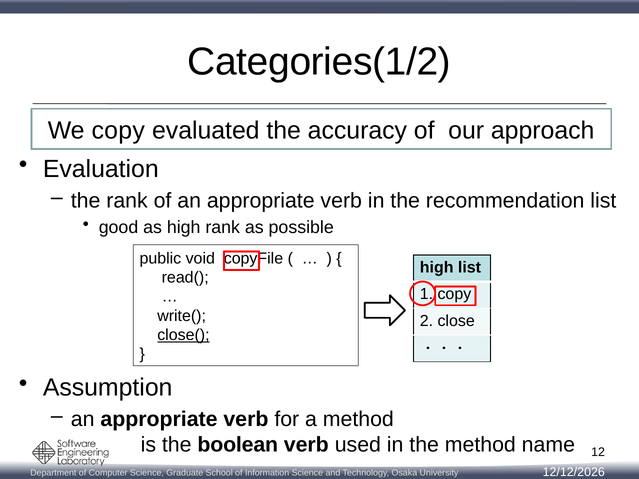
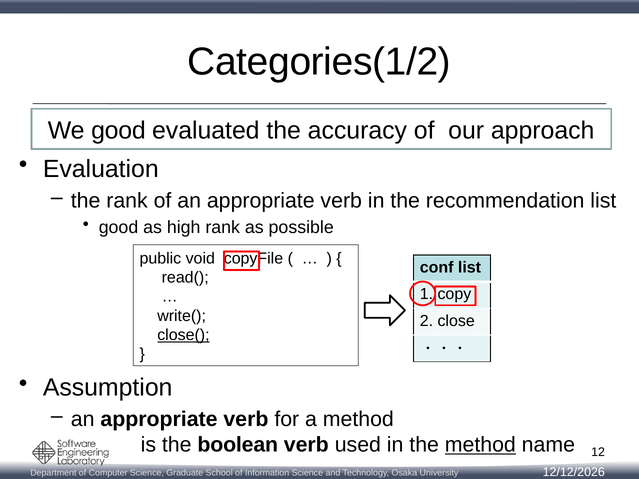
We copy: copy -> good
high at (437, 268): high -> conf
method at (480, 445) underline: none -> present
